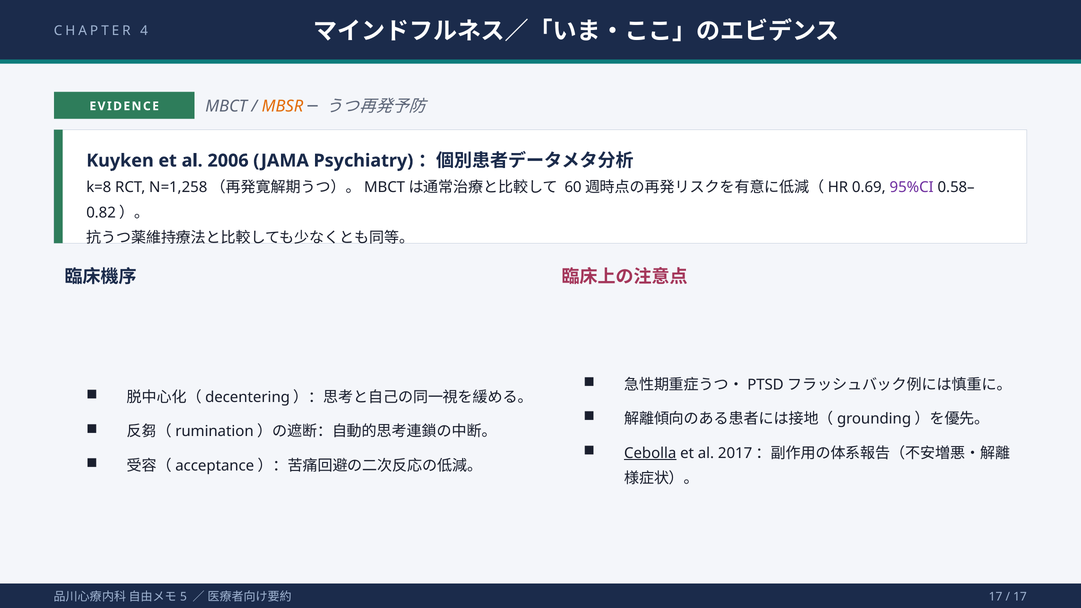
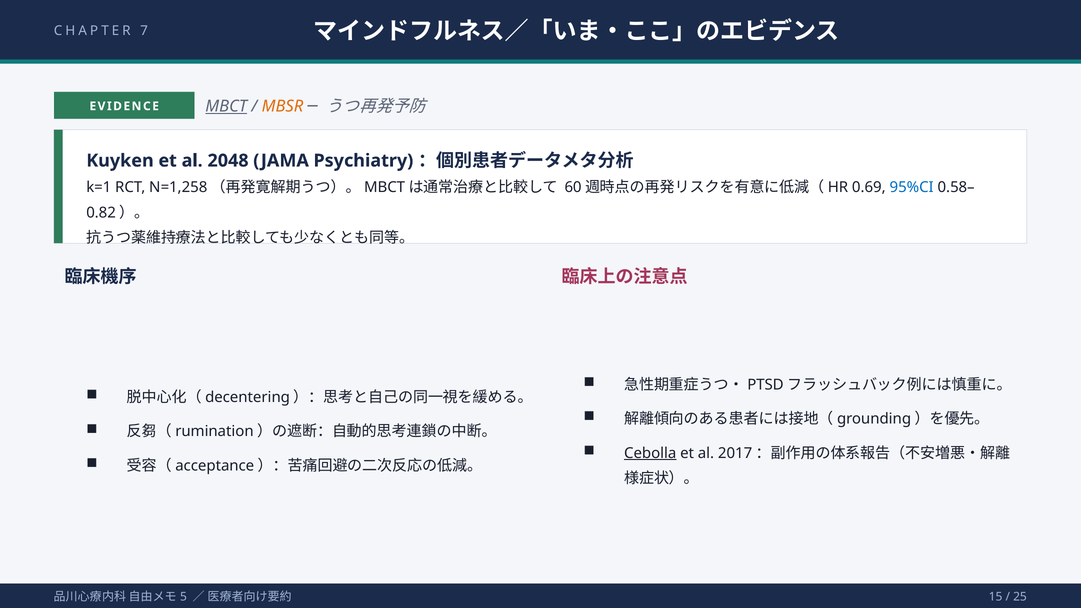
4: 4 -> 7
MBCT underline: none -> present
2006: 2006 -> 2048
k=8: k=8 -> k=1
95%CI colour: purple -> blue
17 at (996, 597): 17 -> 15
17 at (1020, 597): 17 -> 25
